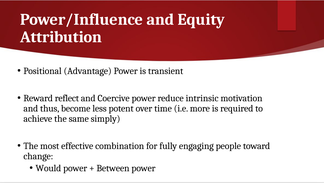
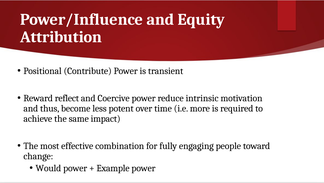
Advantage: Advantage -> Contribute
simply: simply -> impact
Between: Between -> Example
